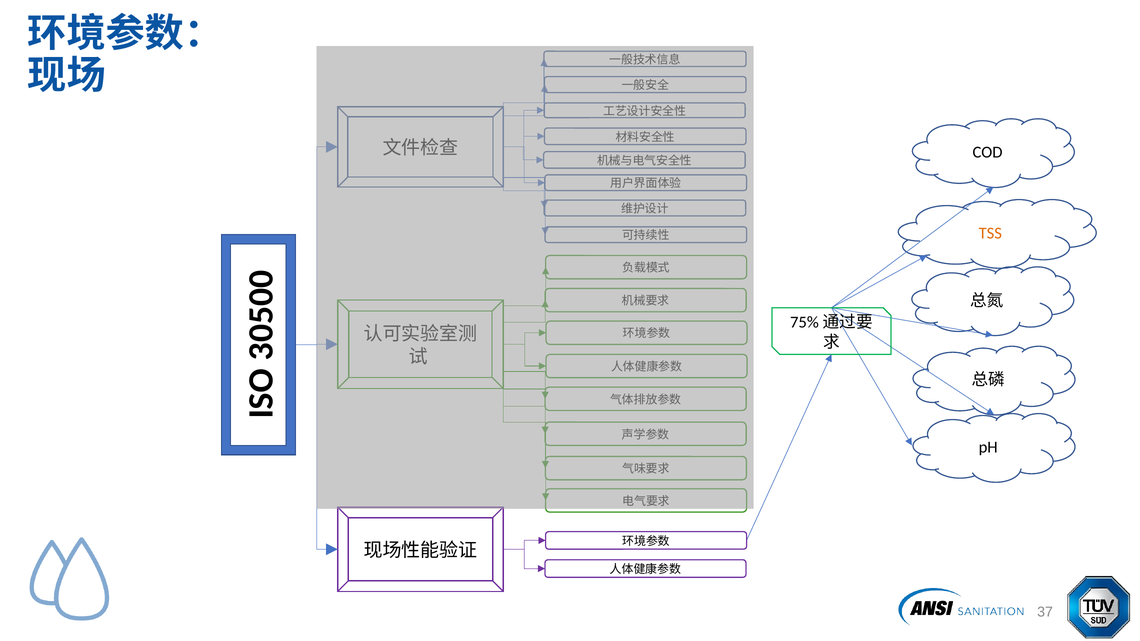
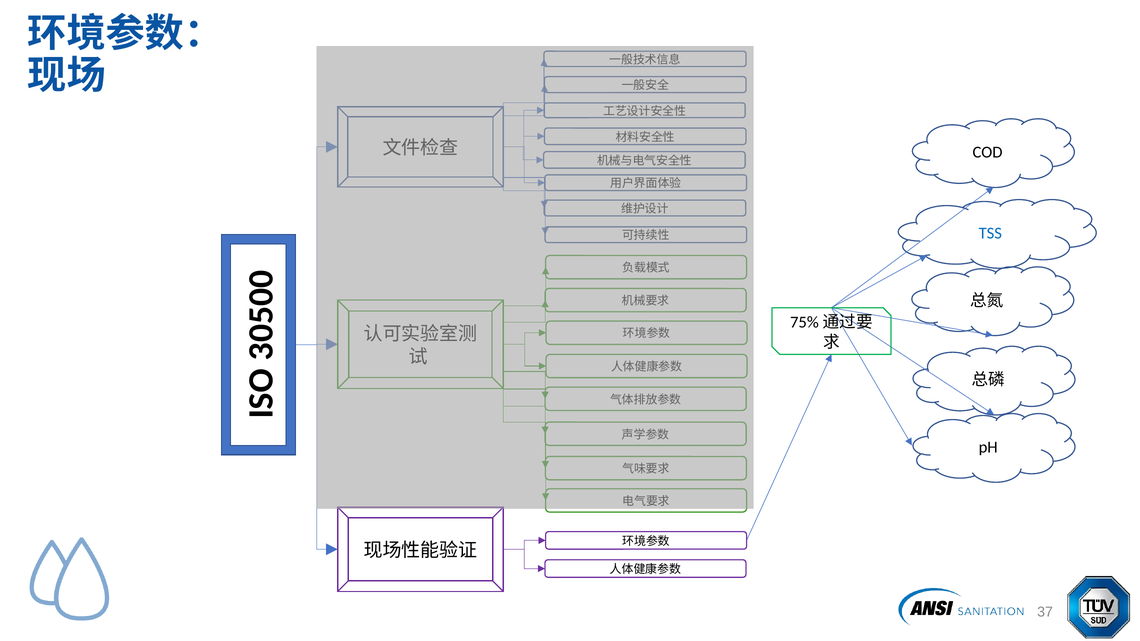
TSS colour: orange -> blue
